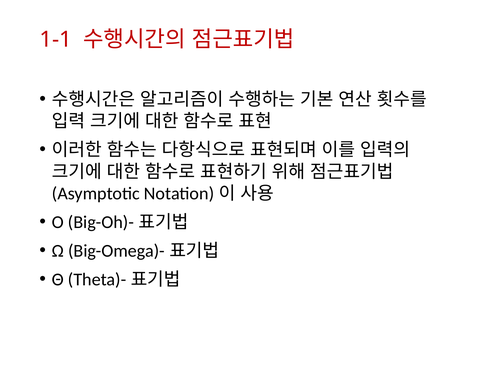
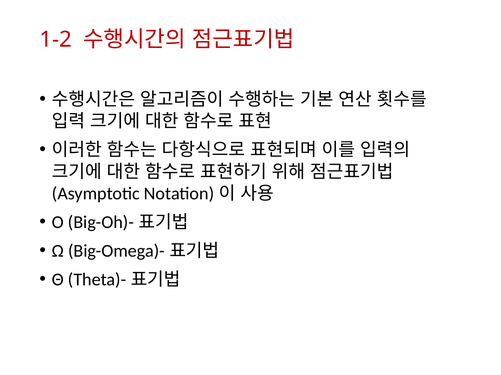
1-1: 1-1 -> 1-2
